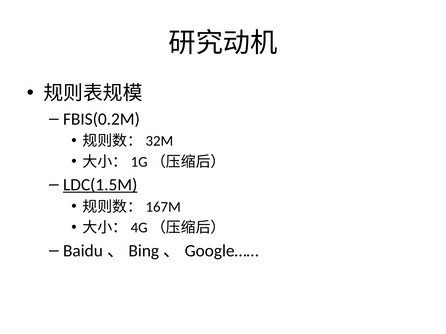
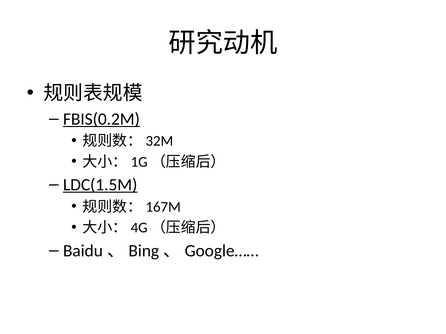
FBIS(0.2M underline: none -> present
